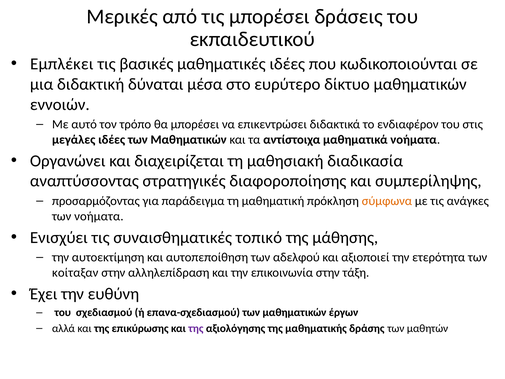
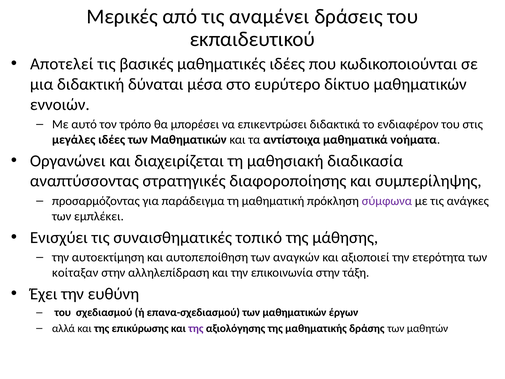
τις μπορέσει: μπορέσει -> αναμένει
Εμπλέκει: Εμπλέκει -> Αποτελεί
σύμφωνα colour: orange -> purple
των νοήματα: νοήματα -> εμπλέκει
αδελφού: αδελφού -> αναγκών
